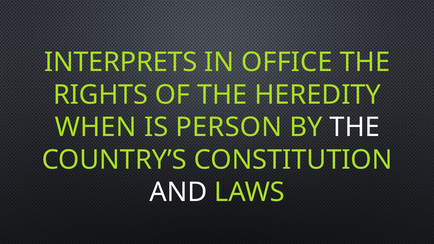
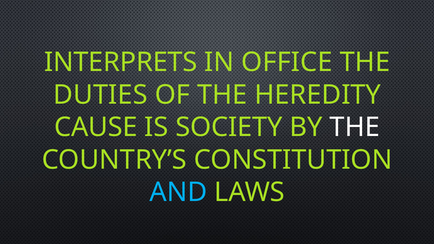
RIGHTS: RIGHTS -> DUTIES
WHEN: WHEN -> CAUSE
PERSON: PERSON -> SOCIETY
AND colour: white -> light blue
